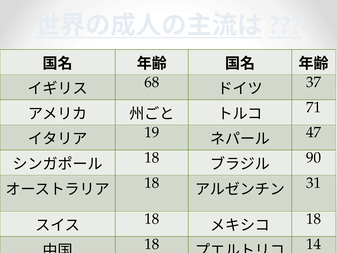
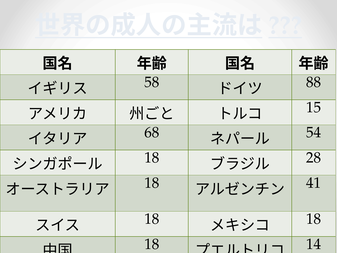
68: 68 -> 58
37: 37 -> 88
71: 71 -> 15
19: 19 -> 68
47: 47 -> 54
90: 90 -> 28
31: 31 -> 41
